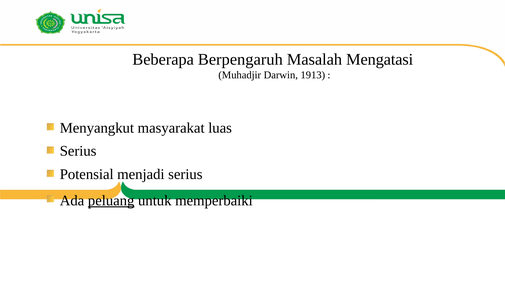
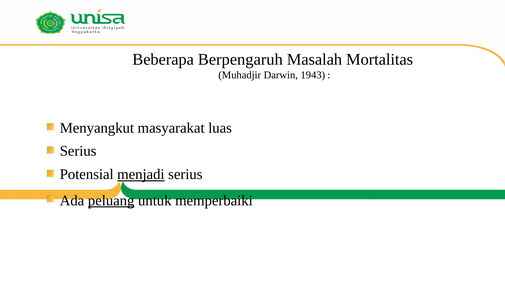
Mengatasi: Mengatasi -> Mortalitas
1913: 1913 -> 1943
menjadi underline: none -> present
